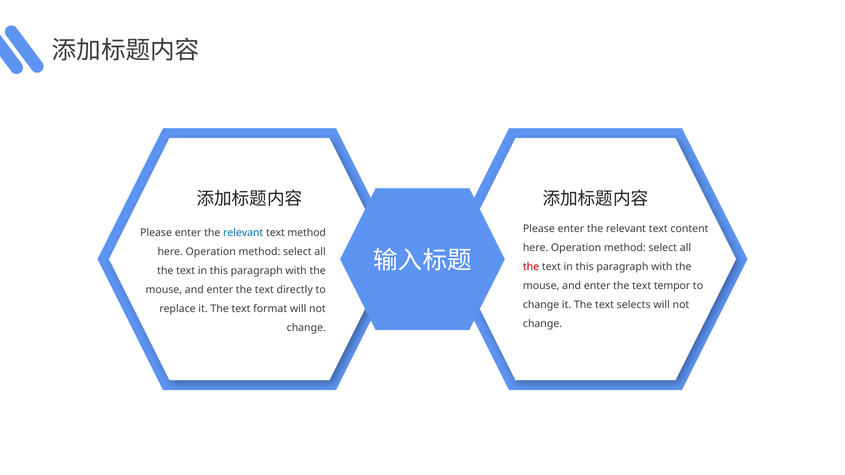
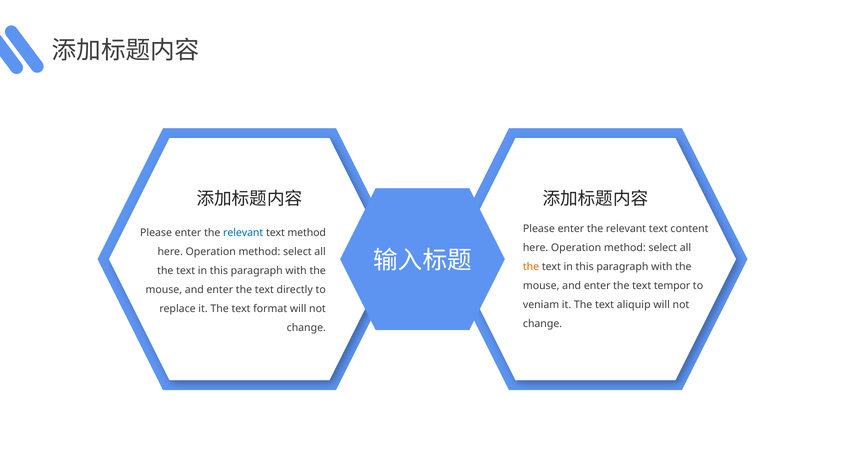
the at (531, 267) colour: red -> orange
change at (541, 305): change -> veniam
selects: selects -> aliquip
